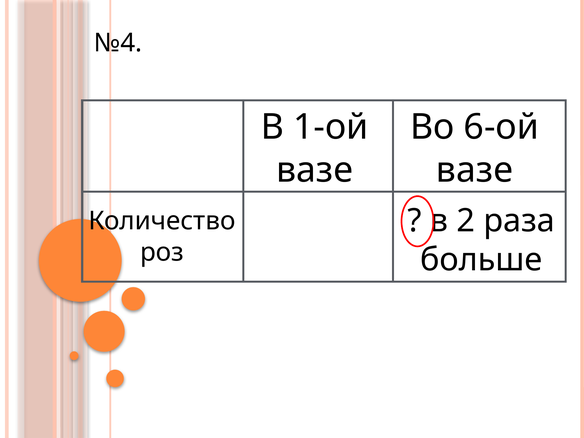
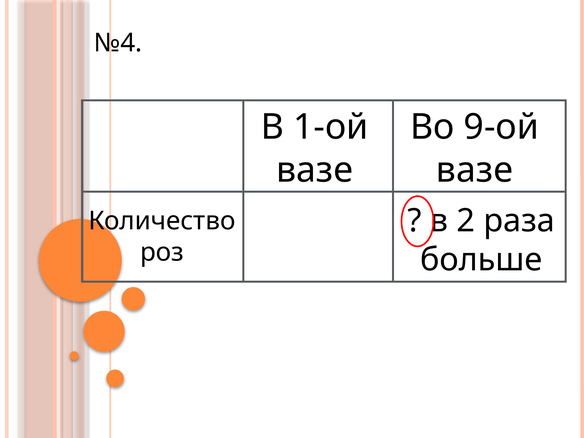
6-ой: 6-ой -> 9-ой
